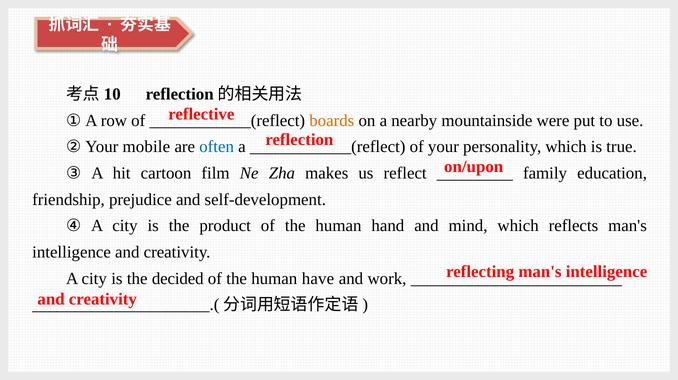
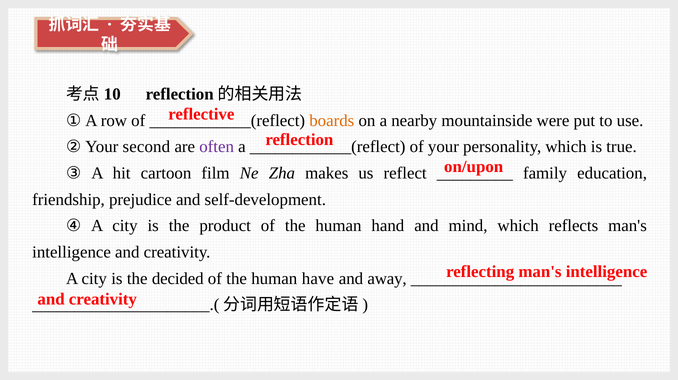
mobile: mobile -> second
often colour: blue -> purple
work: work -> away
